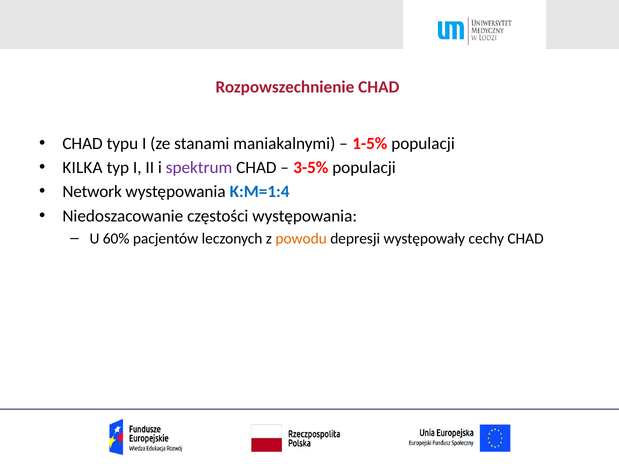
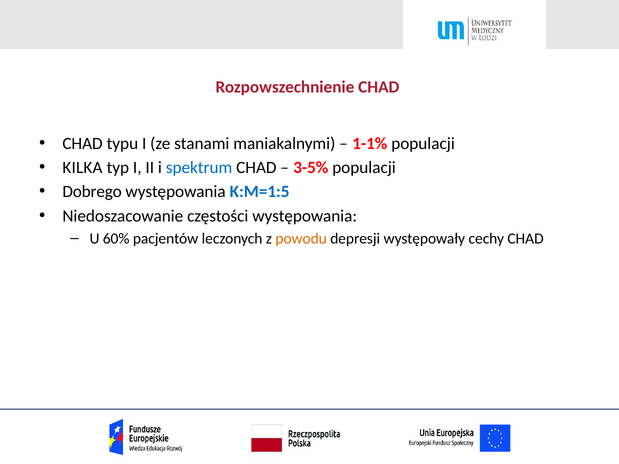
1-5%: 1-5% -> 1-1%
spektrum colour: purple -> blue
Network: Network -> Dobrego
K:M=1:4: K:M=1:4 -> K:M=1:5
